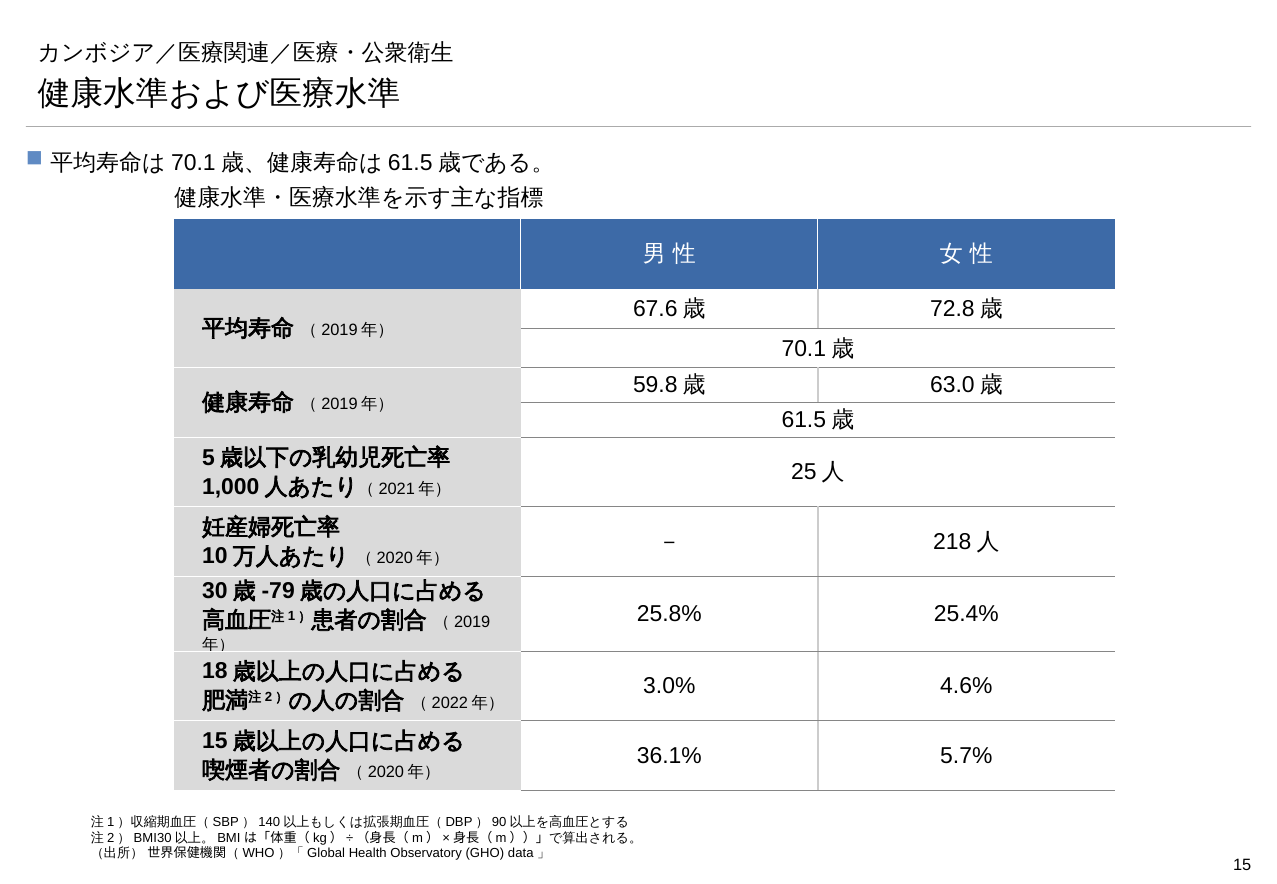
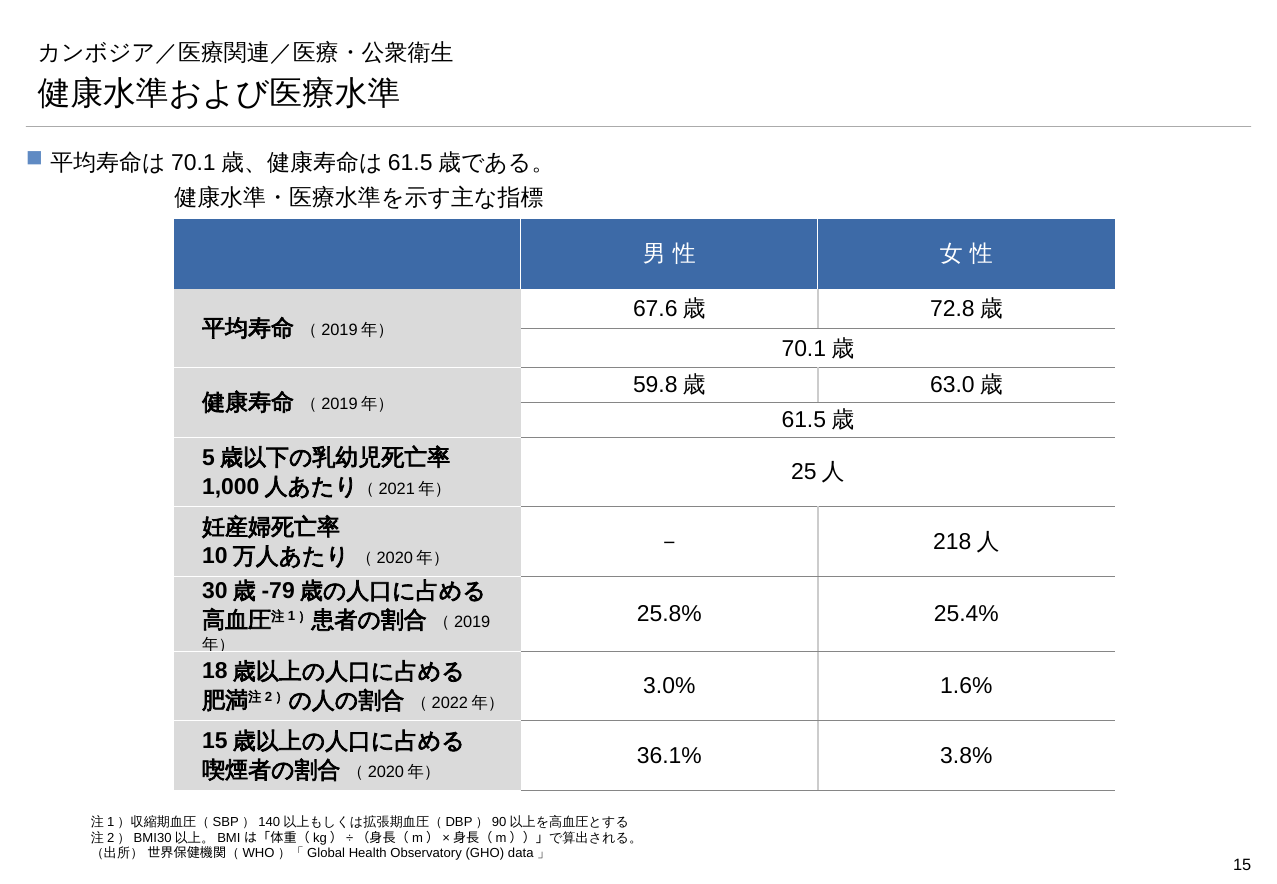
4.6%: 4.6% -> 1.6%
5.7%: 5.7% -> 3.8%
